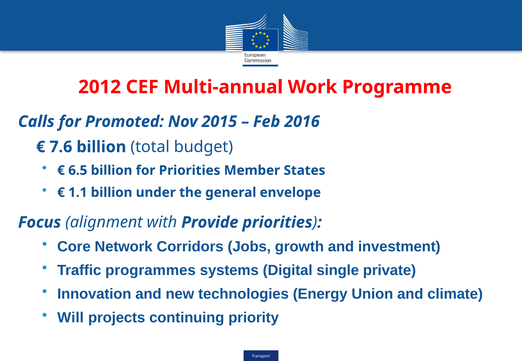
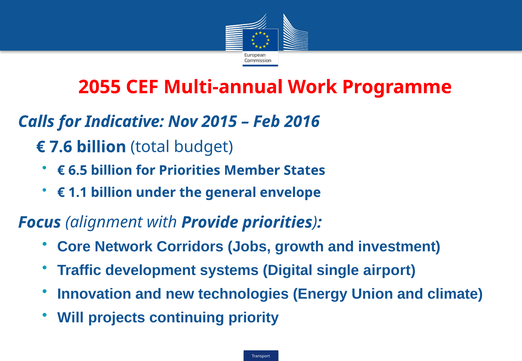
2012: 2012 -> 2055
Promoted: Promoted -> Indicative
programmes: programmes -> development
private: private -> airport
